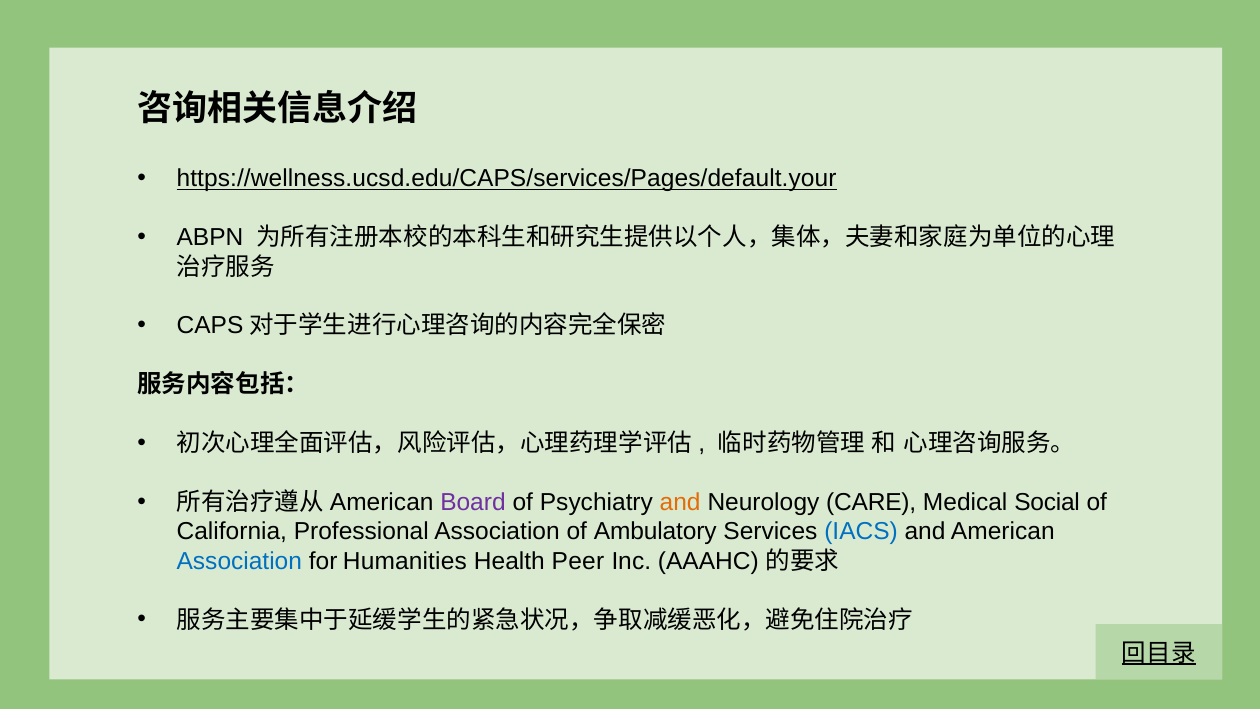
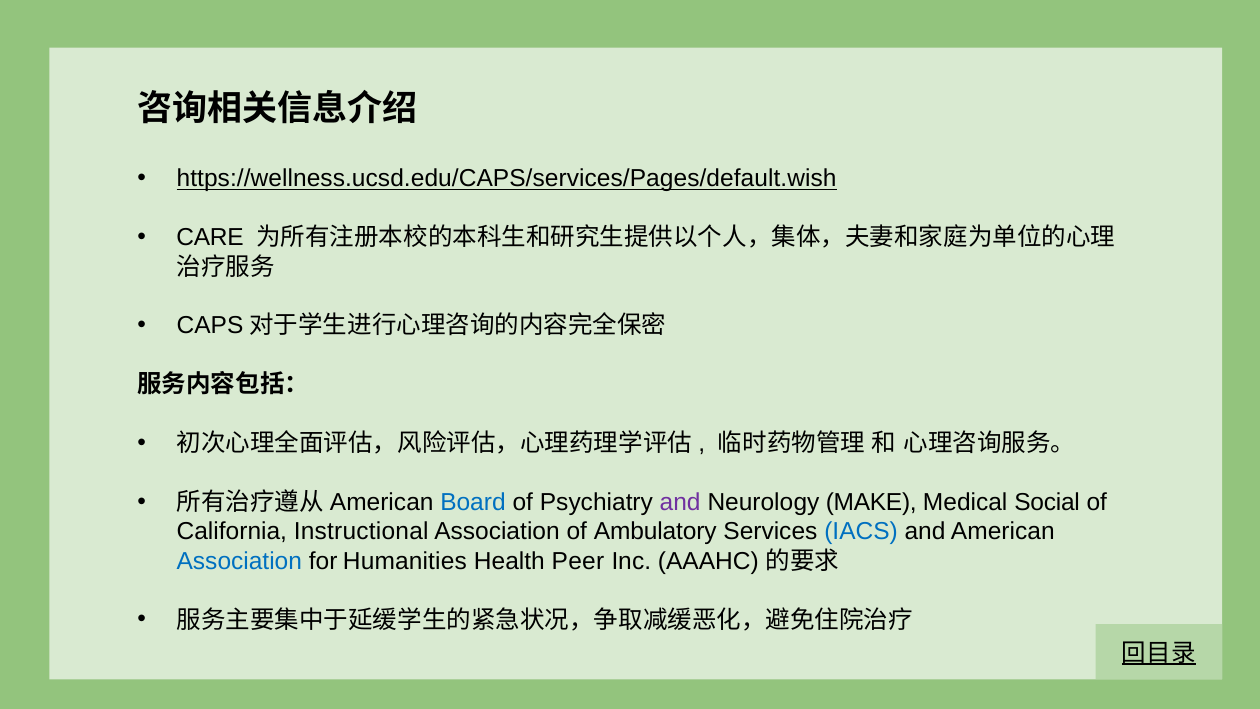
https://wellness.ucsd.edu/CAPS/services/Pages/default.your: https://wellness.ucsd.edu/CAPS/services/Pages/default.your -> https://wellness.ucsd.edu/CAPS/services/Pages/default.wish
ABPN: ABPN -> CARE
Board colour: purple -> blue
and at (680, 502) colour: orange -> purple
CARE: CARE -> MAKE
Professional: Professional -> Instructional
